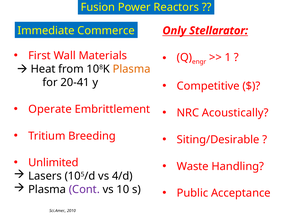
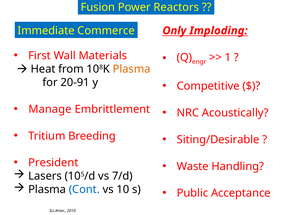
Stellarator: Stellarator -> Imploding
20-41: 20-41 -> 20-91
Operate: Operate -> Manage
Unlimited: Unlimited -> President
4/d: 4/d -> 7/d
Cont colour: purple -> blue
